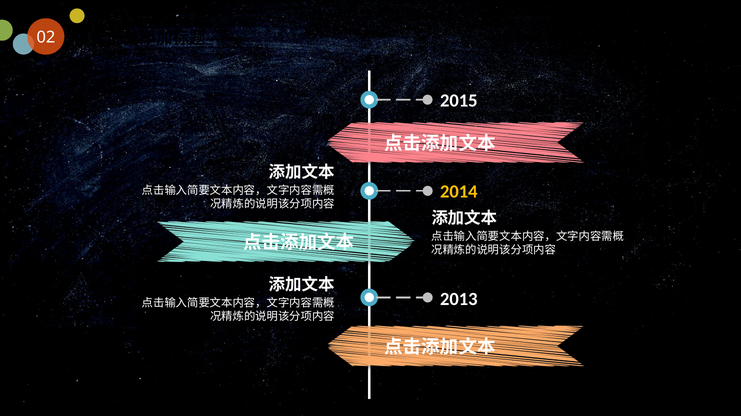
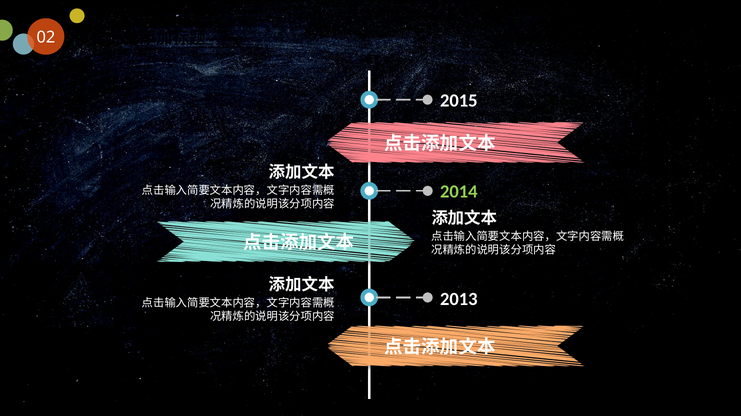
2014 colour: yellow -> light green
